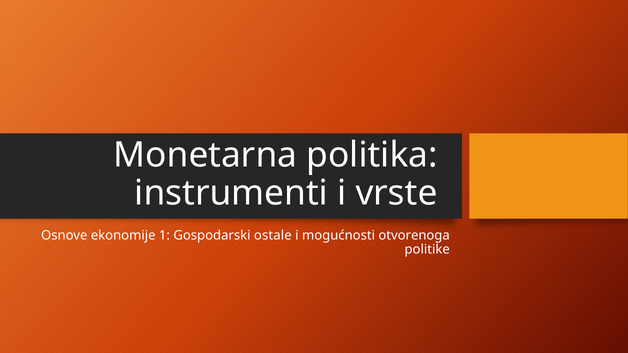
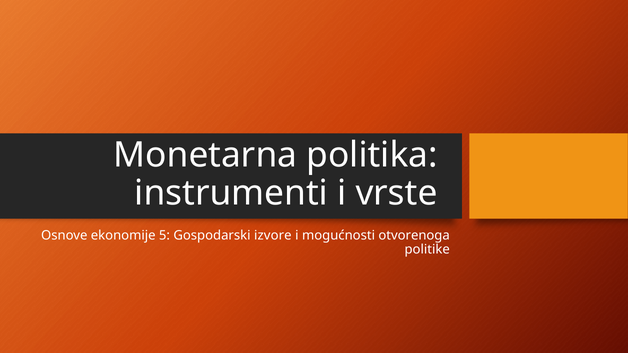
1: 1 -> 5
ostale: ostale -> izvore
